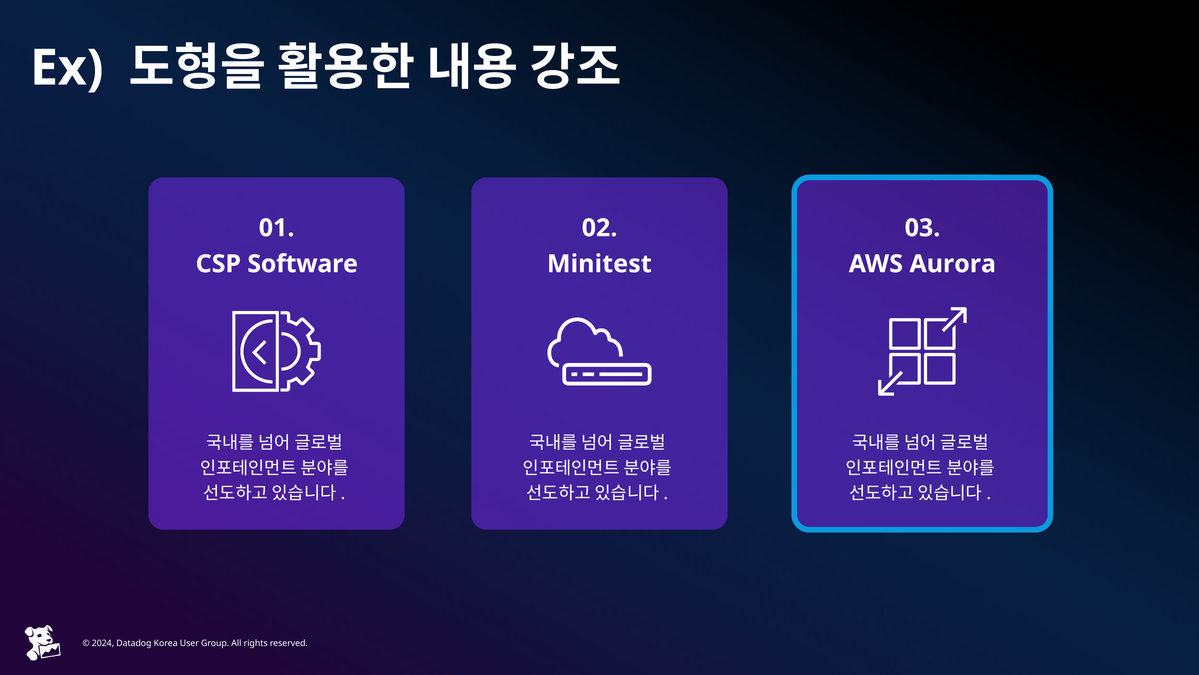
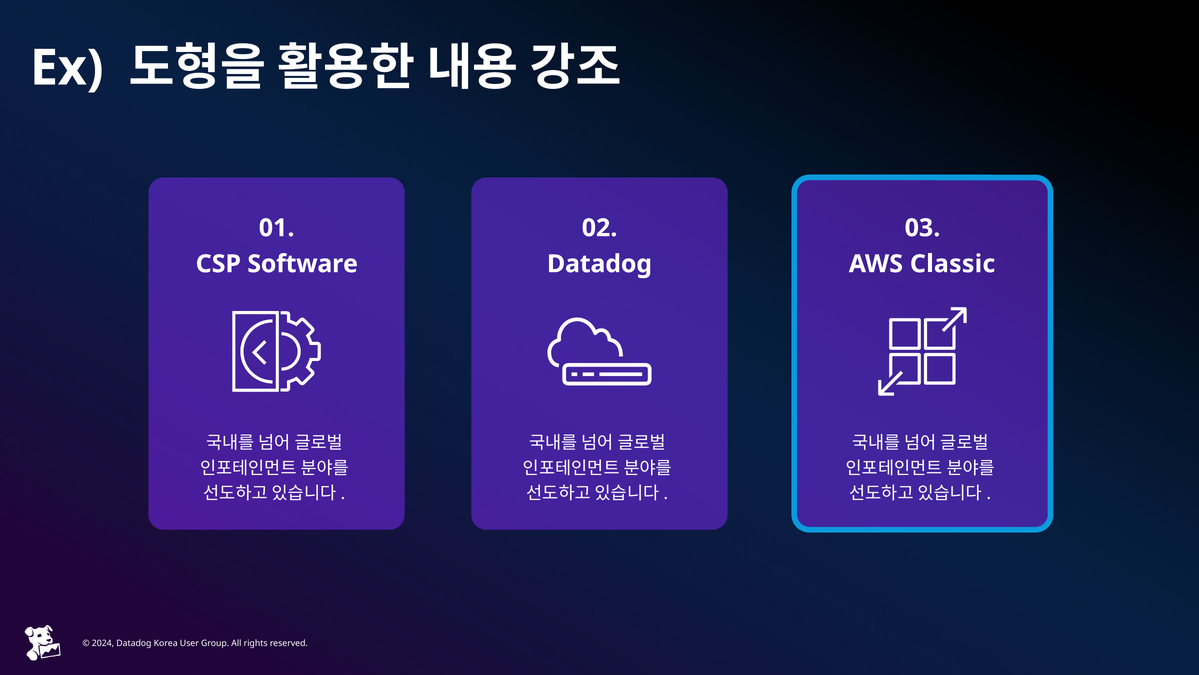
Minitest at (599, 264): Minitest -> Datadog
Aurora: Aurora -> Classic
